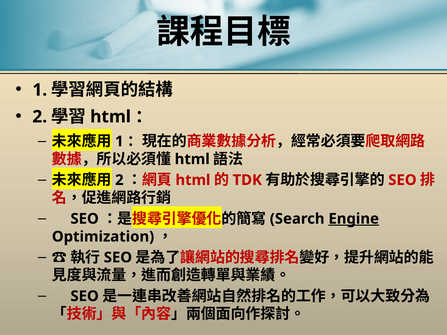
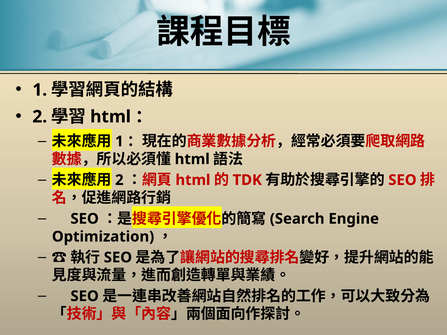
Engine underline: present -> none
